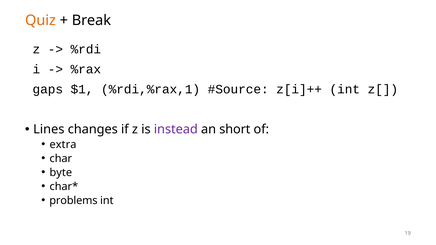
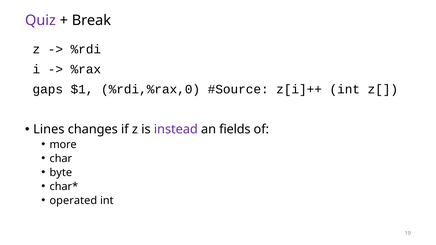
Quiz colour: orange -> purple
%rdi,%rax,1: %rdi,%rax,1 -> %rdi,%rax,0
short: short -> fields
extra: extra -> more
problems: problems -> operated
